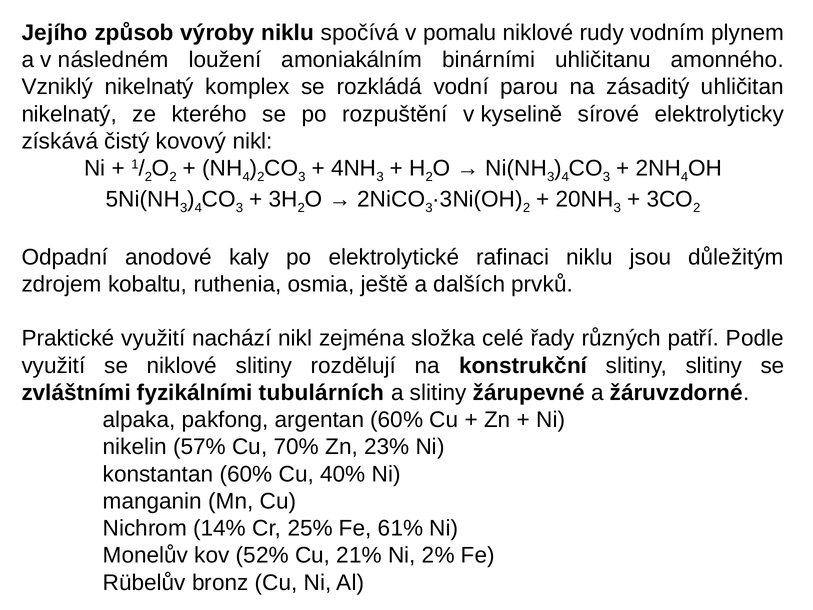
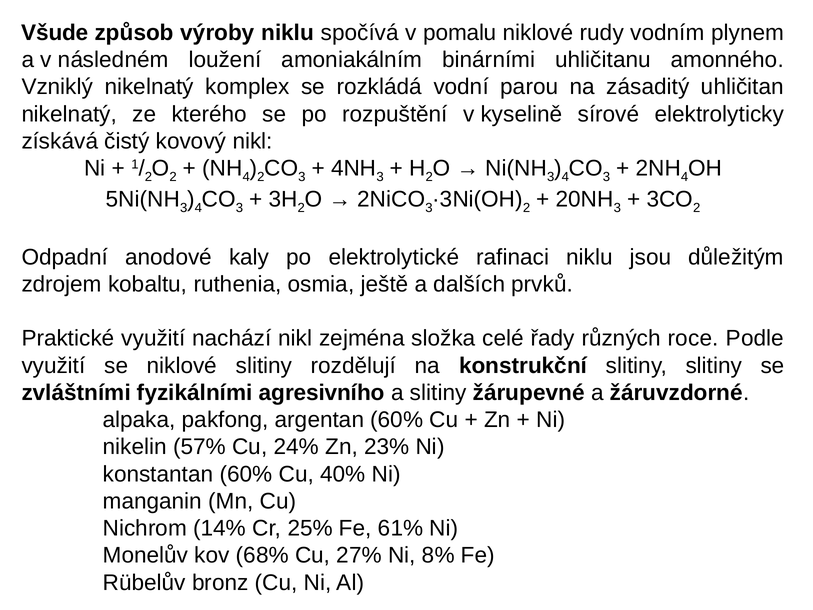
Jejího: Jejího -> Všude
patří: patří -> roce
tubulárních: tubulárních -> agresivního
70%: 70% -> 24%
52%: 52% -> 68%
21%: 21% -> 27%
2%: 2% -> 8%
